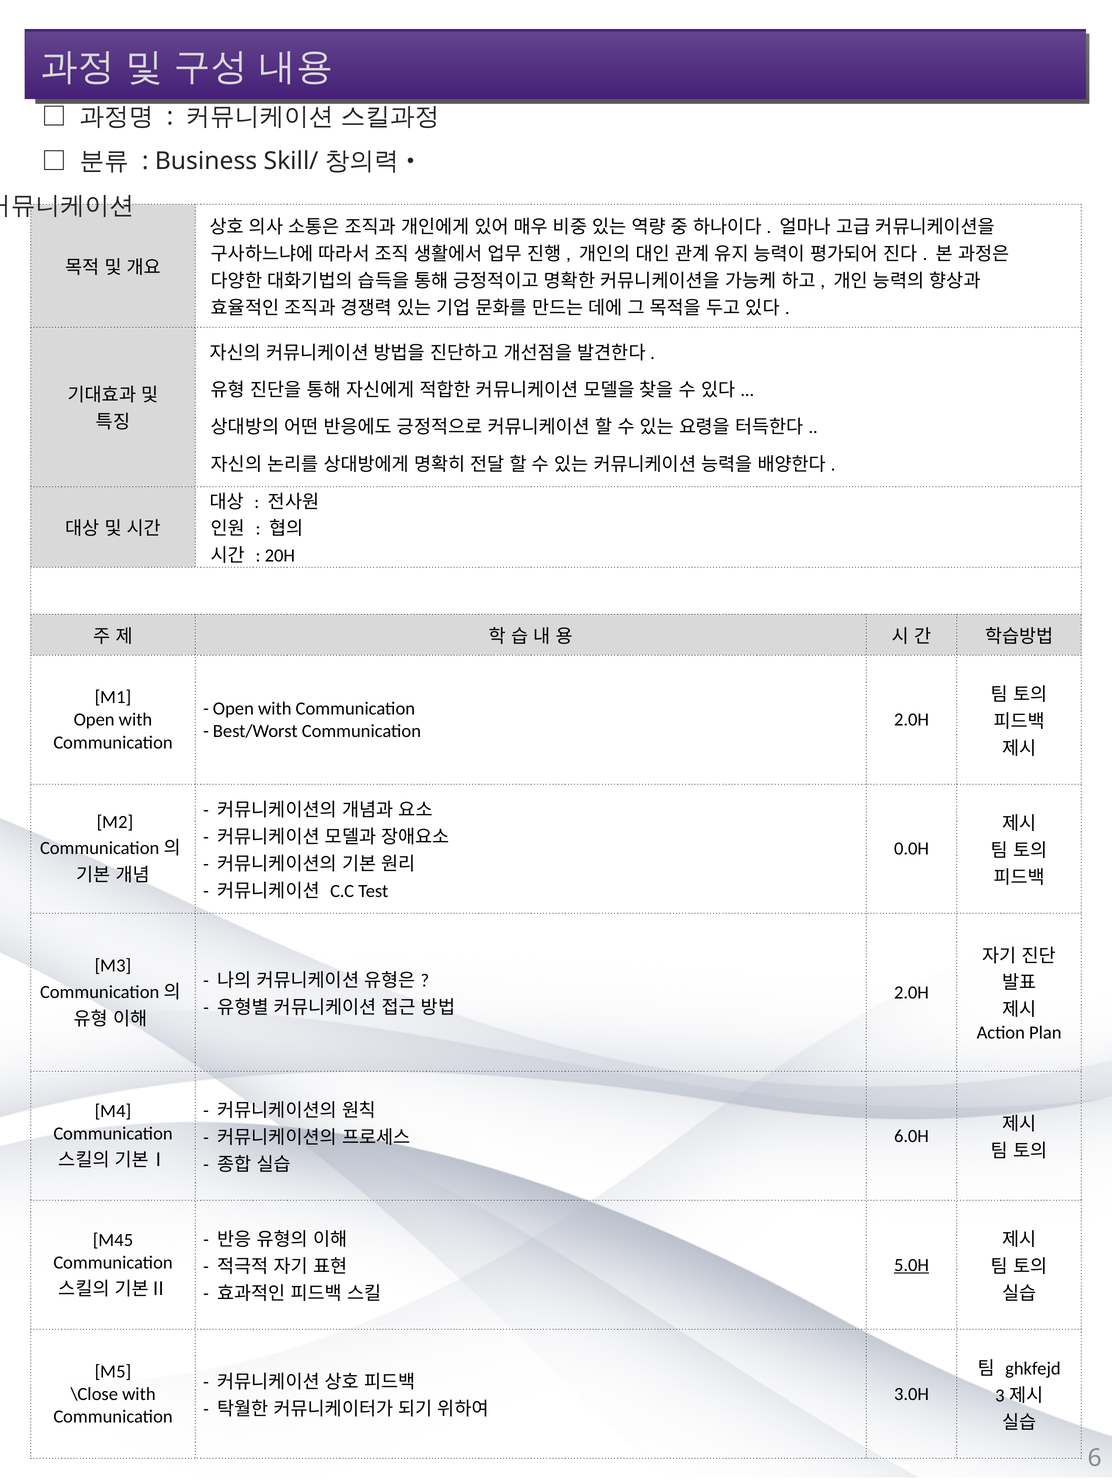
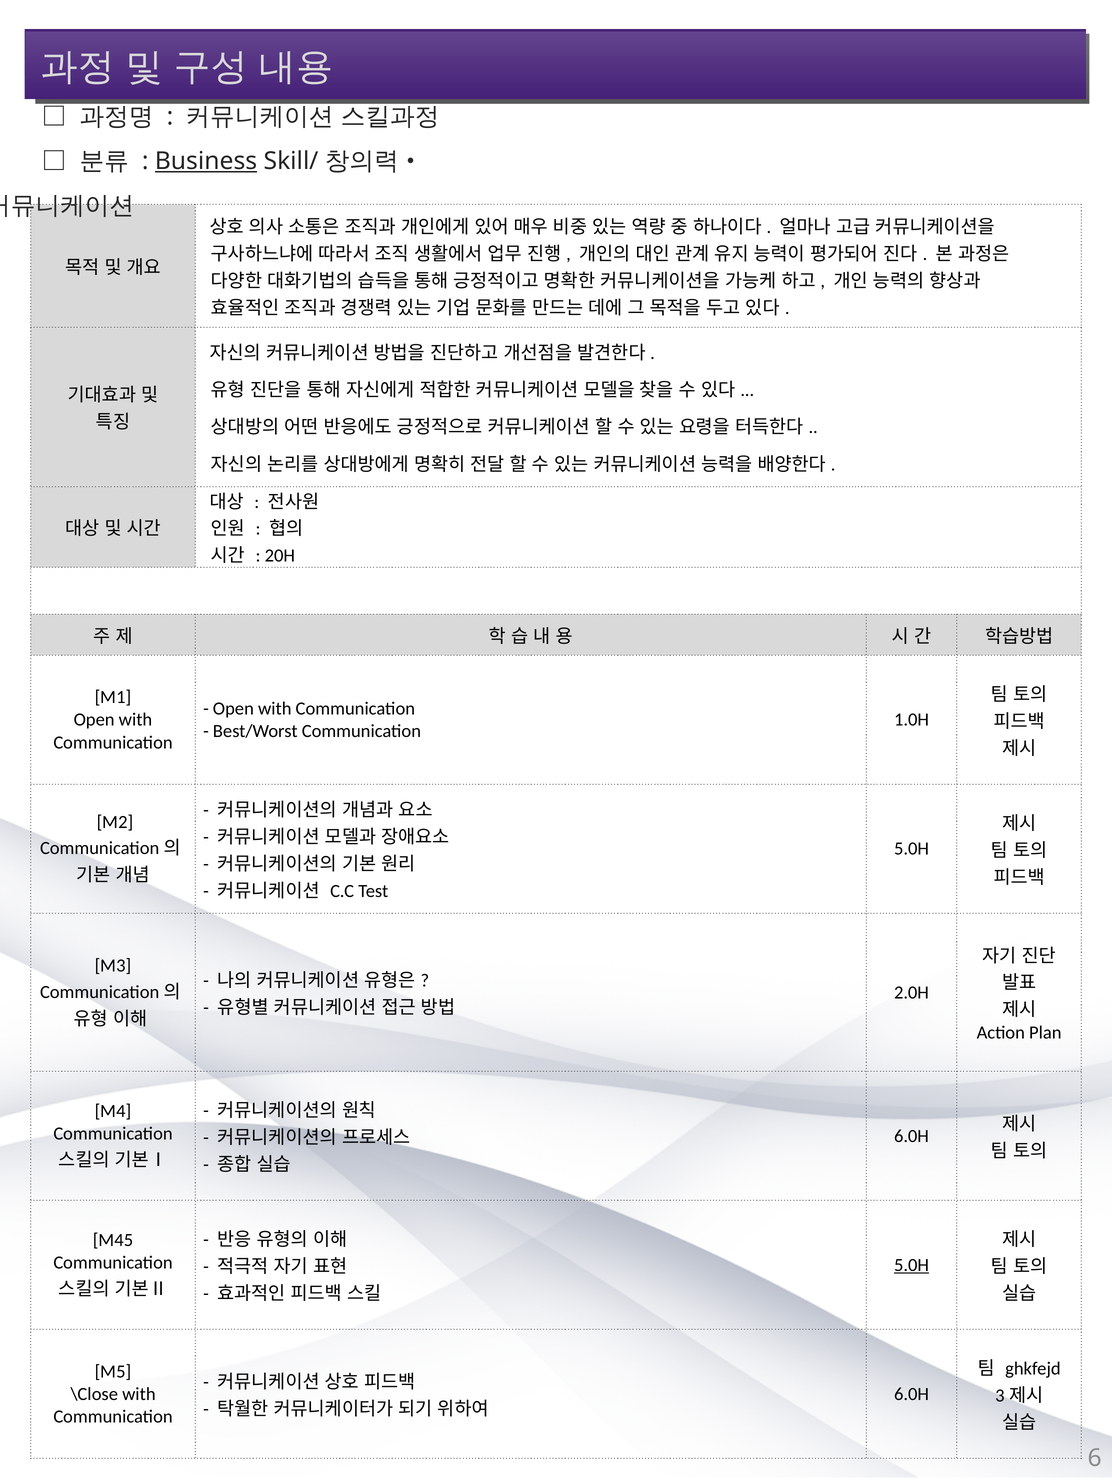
Business underline: none -> present
2.0H at (912, 720): 2.0H -> 1.0H
0.0H at (912, 849): 0.0H -> 5.0H
3.0H at (912, 1394): 3.0H -> 6.0H
